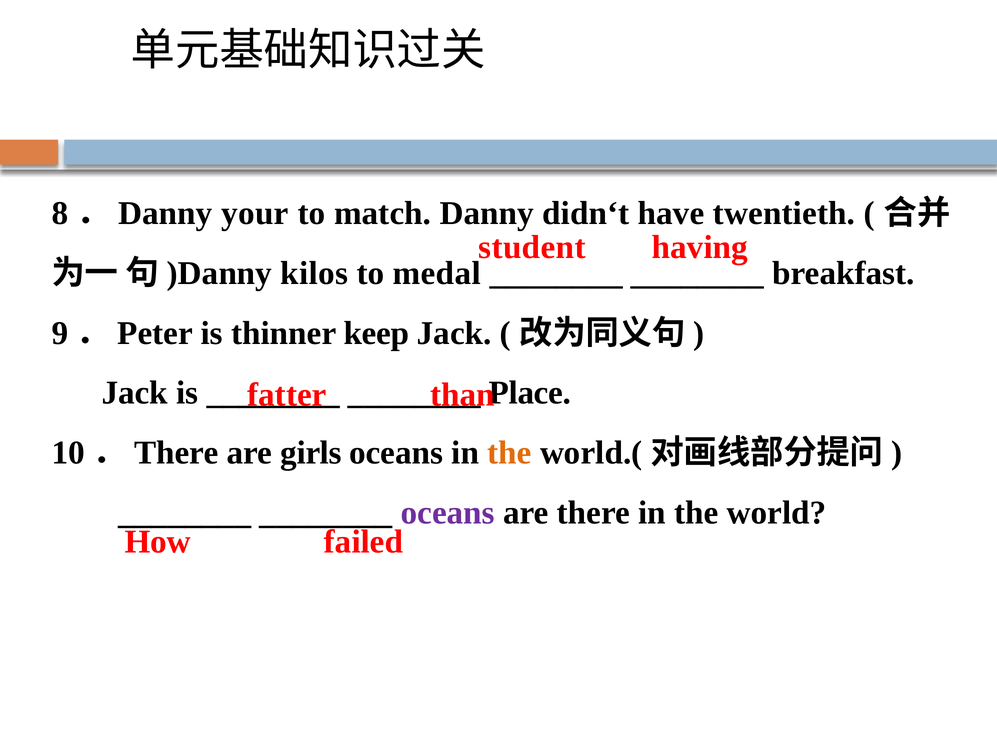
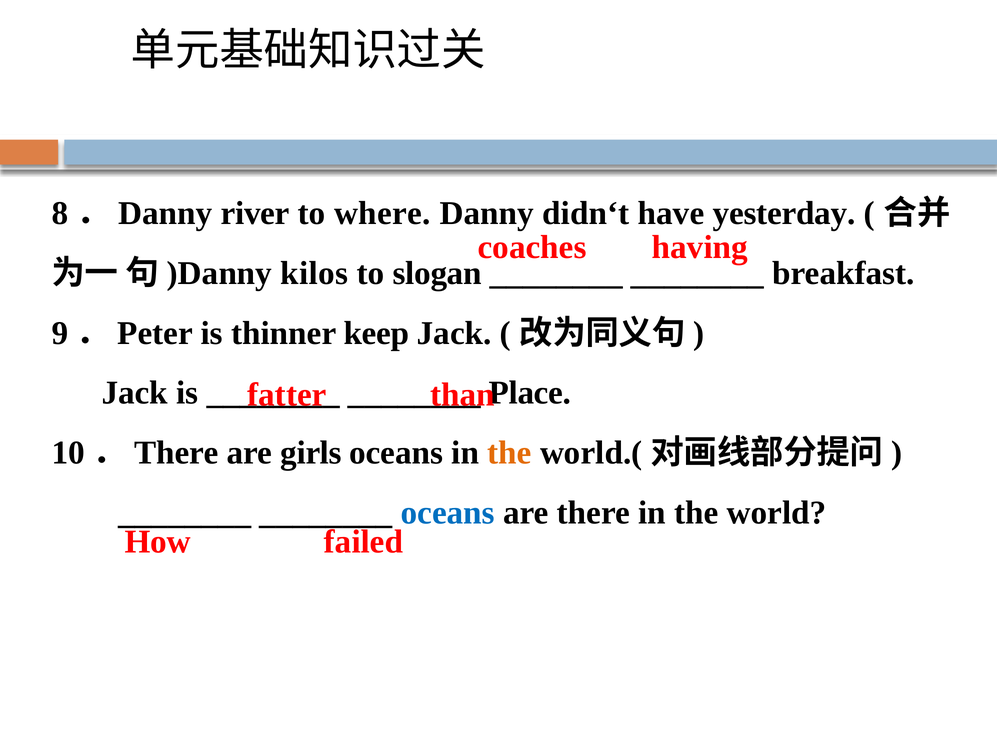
your: your -> river
match: match -> where
twentieth: twentieth -> yesterday
student: student -> coaches
medal: medal -> slogan
oceans at (448, 512) colour: purple -> blue
